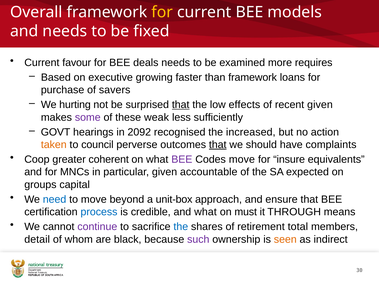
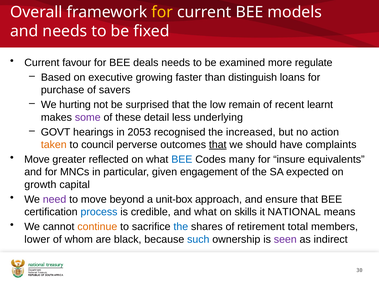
requires: requires -> regulate
than framework: framework -> distinguish
that at (181, 105) underline: present -> none
effects: effects -> remain
recent given: given -> learnt
weak: weak -> detail
sufficiently: sufficiently -> underlying
2092: 2092 -> 2053
Coop at (37, 160): Coop -> Move
coherent: coherent -> reflected
BEE at (182, 160) colour: purple -> blue
Codes move: move -> many
accountable: accountable -> engagement
groups: groups -> growth
need colour: blue -> purple
must: must -> skills
THROUGH: THROUGH -> NATIONAL
continue colour: purple -> orange
detail: detail -> lower
such colour: purple -> blue
seen colour: orange -> purple
